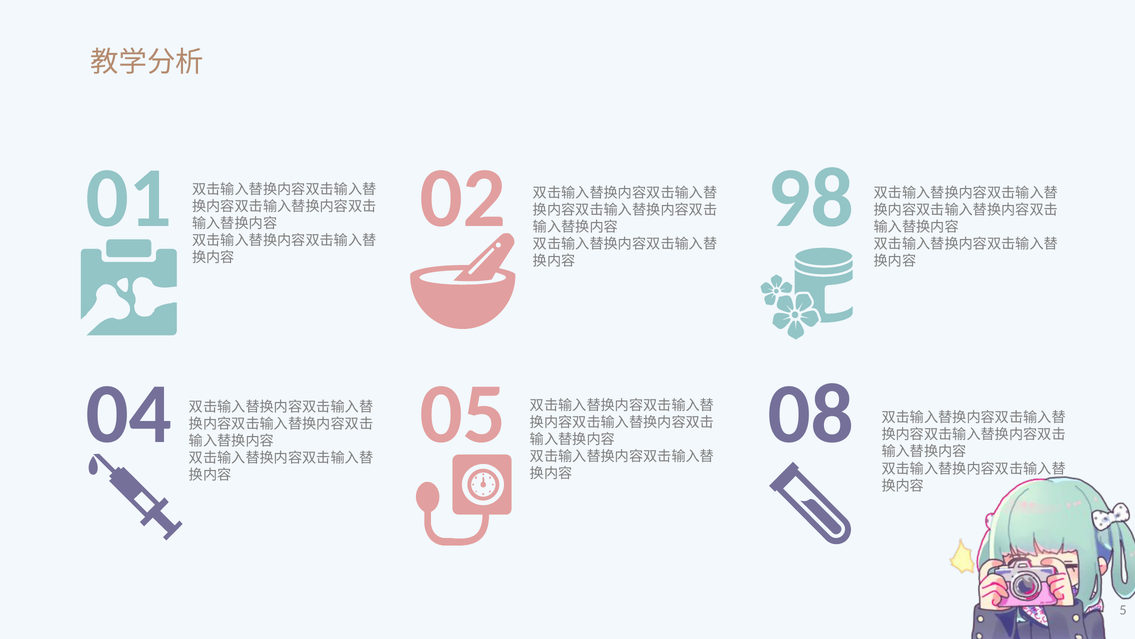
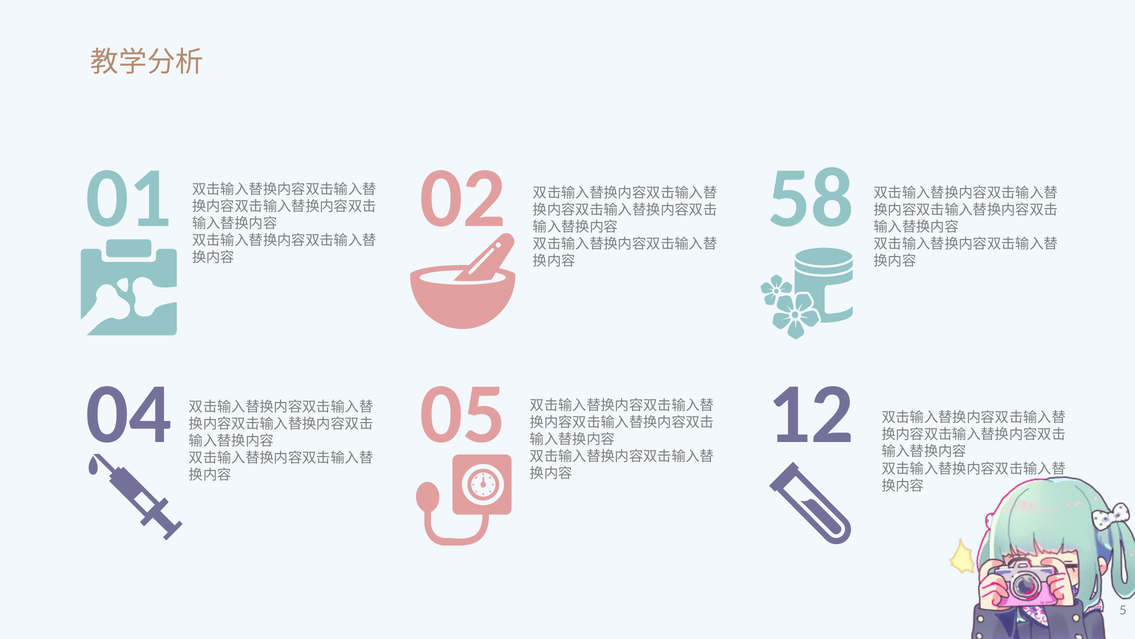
98: 98 -> 58
08: 08 -> 12
